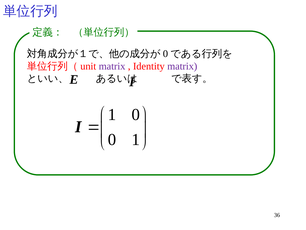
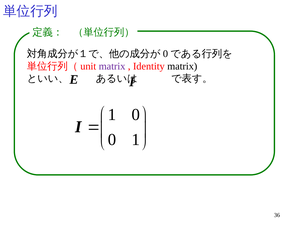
matrix at (182, 66) colour: purple -> black
